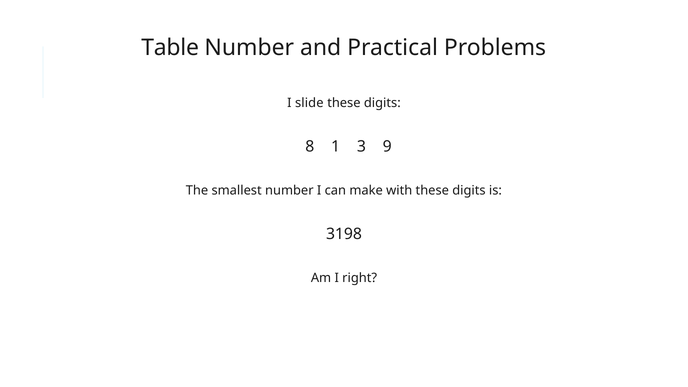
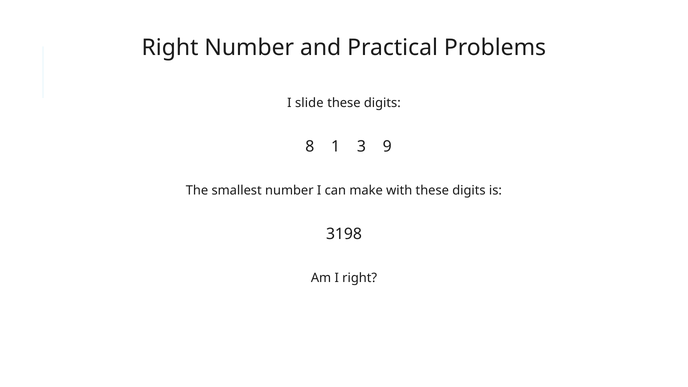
Table at (170, 47): Table -> Right
